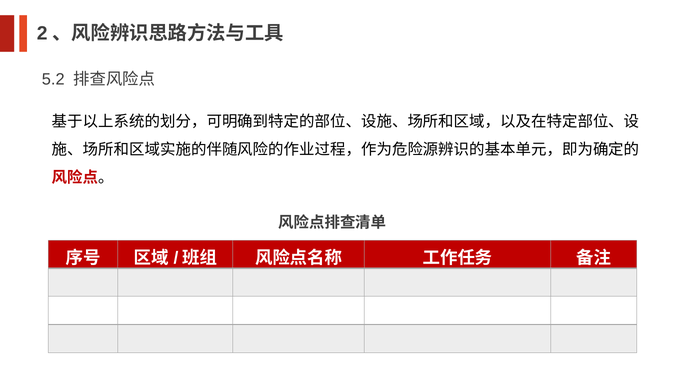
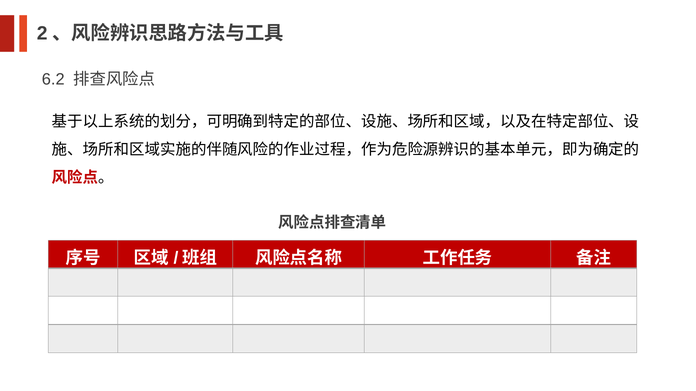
5.2: 5.2 -> 6.2
